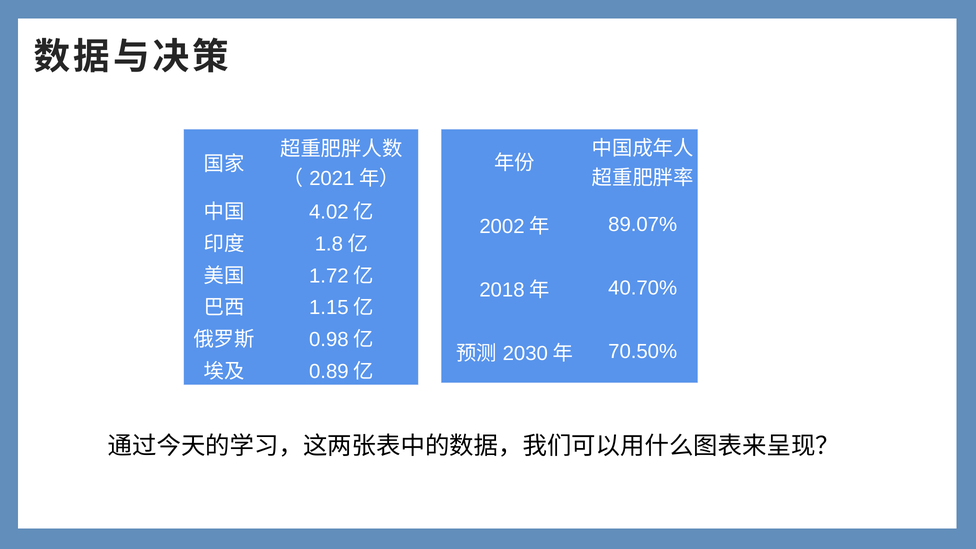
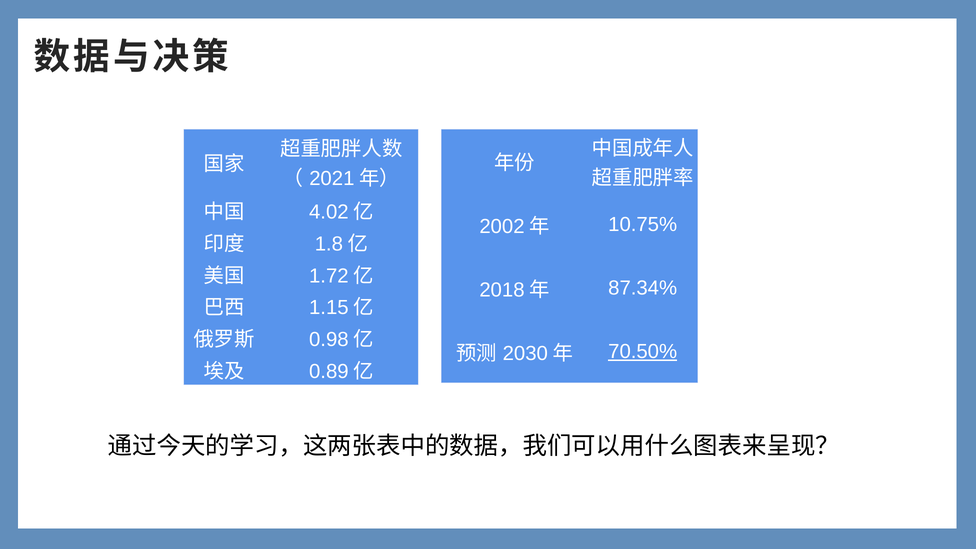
89.07%: 89.07% -> 10.75%
40.70%: 40.70% -> 87.34%
70.50% underline: none -> present
